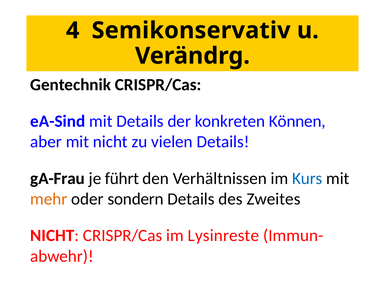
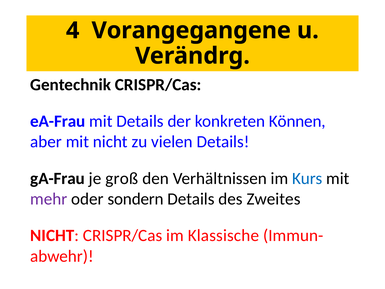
Semikonservativ: Semikonservativ -> Vorangegangene
eA-Sind: eA-Sind -> eA-Frau
führt: führt -> groß
mehr colour: orange -> purple
Lysinreste: Lysinreste -> Klassische
